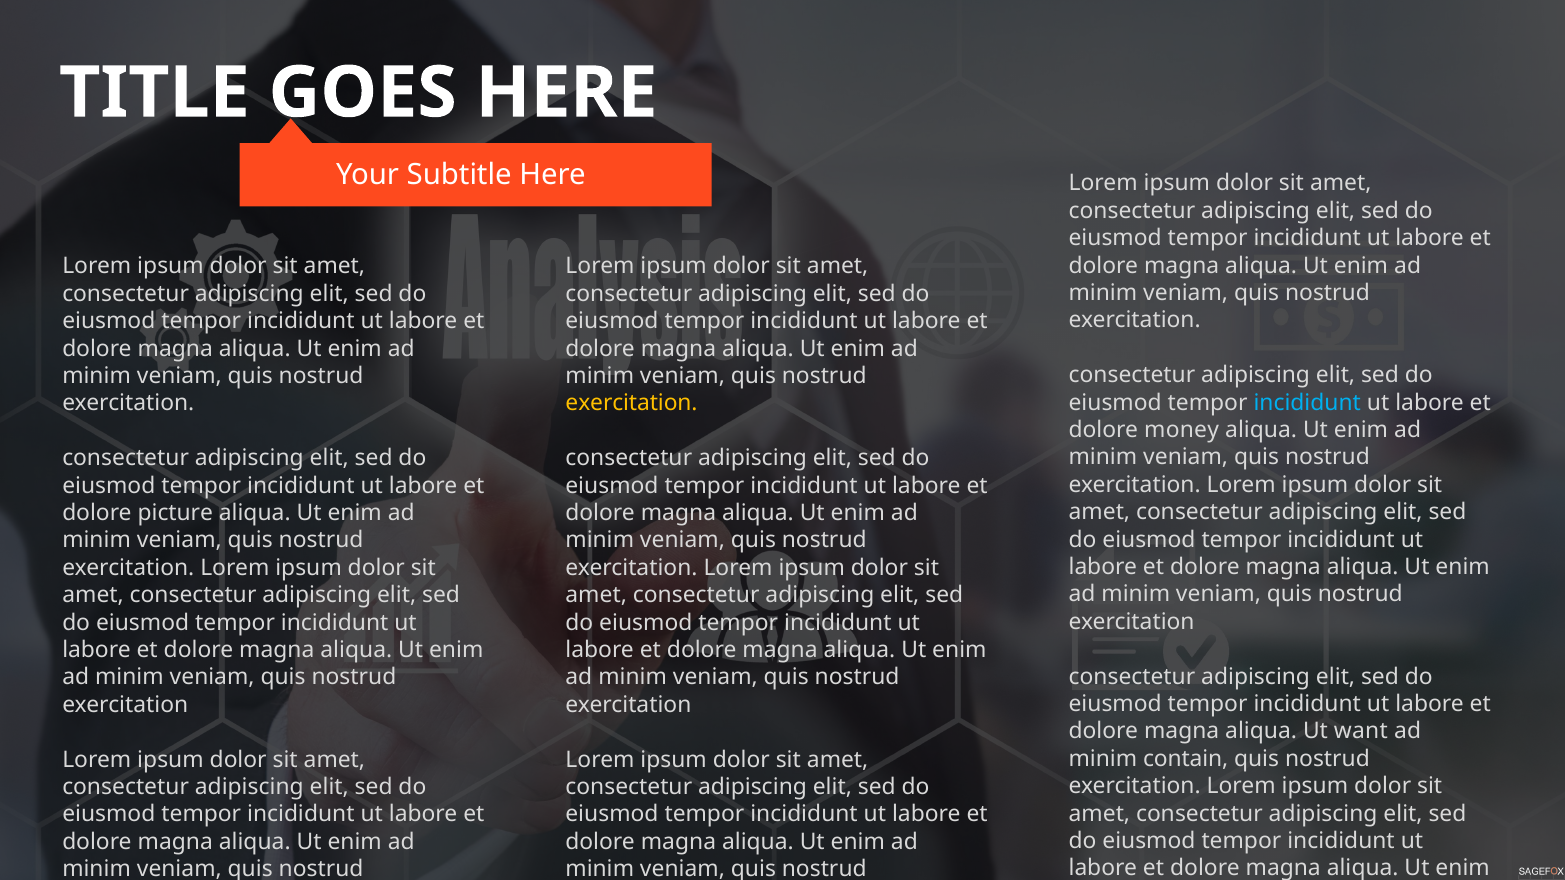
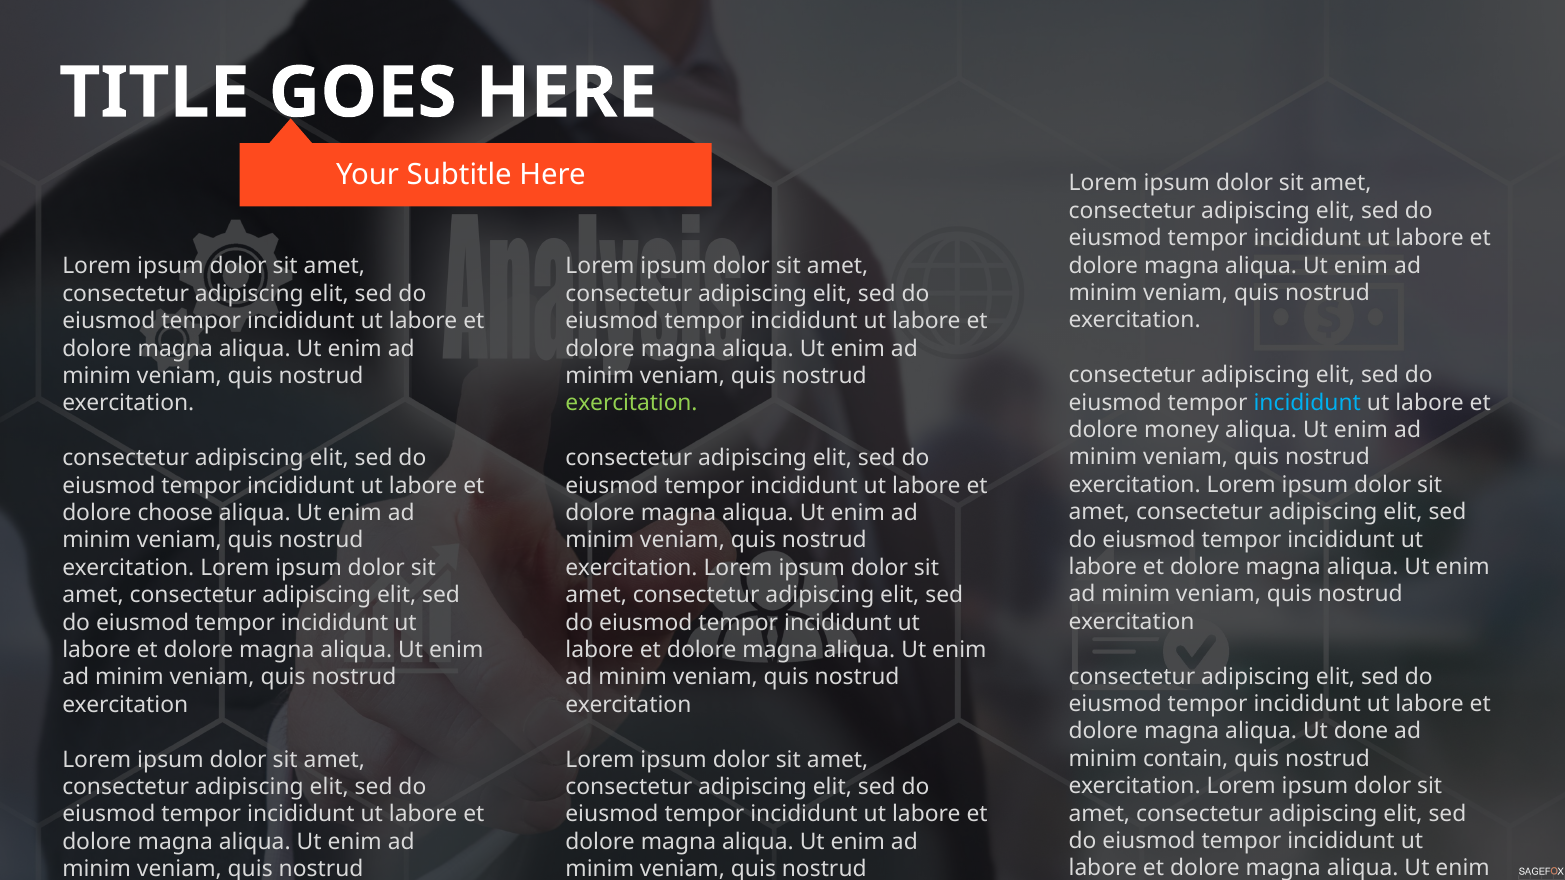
exercitation at (632, 404) colour: yellow -> light green
picture: picture -> choose
want: want -> done
